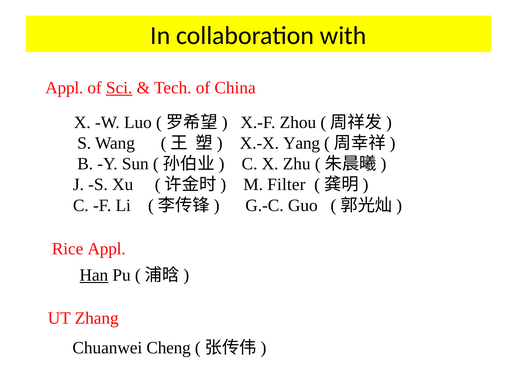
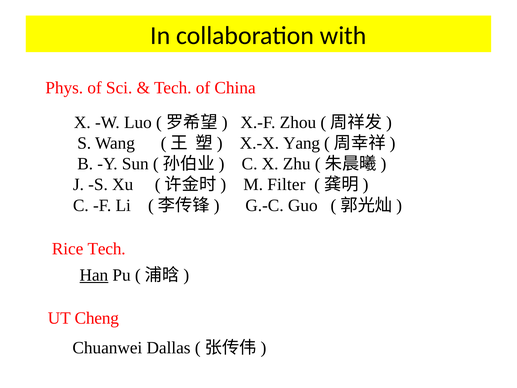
Appl at (64, 88): Appl -> Phys
Sci underline: present -> none
Rice Appl: Appl -> Tech
Zhang: Zhang -> Cheng
Cheng: Cheng -> Dallas
